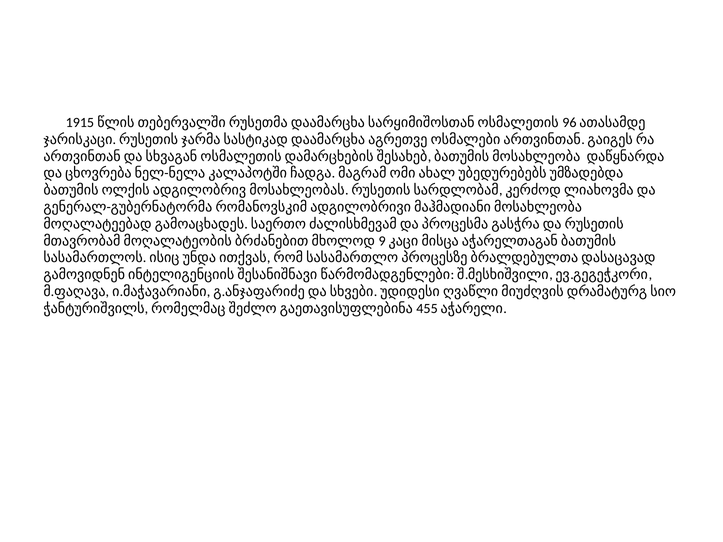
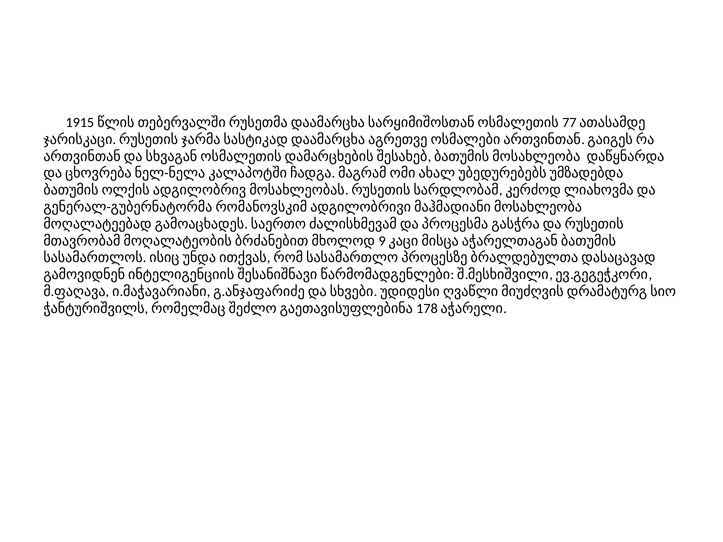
96: 96 -> 77
455: 455 -> 178
